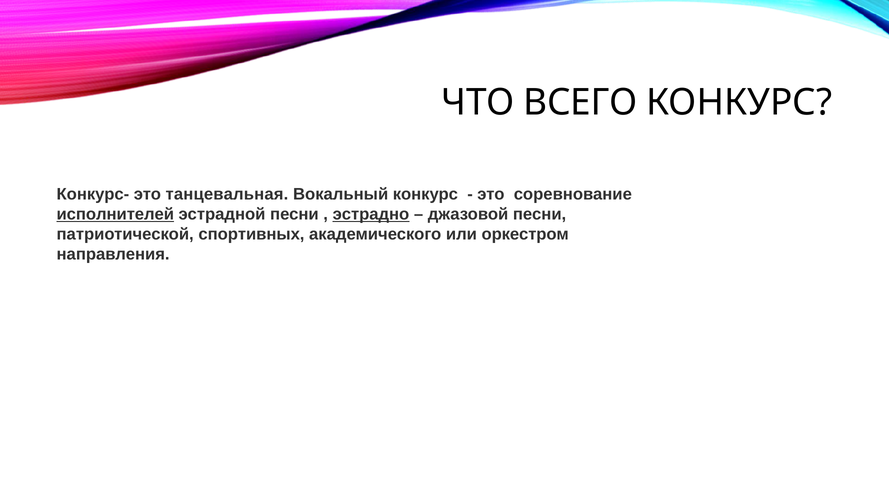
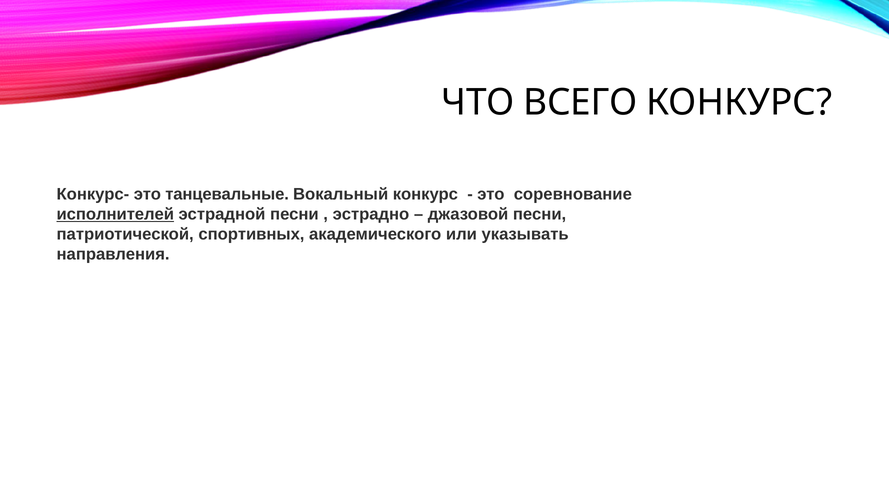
танцевальная: танцевальная -> танцевальные
эстрадно underline: present -> none
оркестром: оркестром -> указывать
